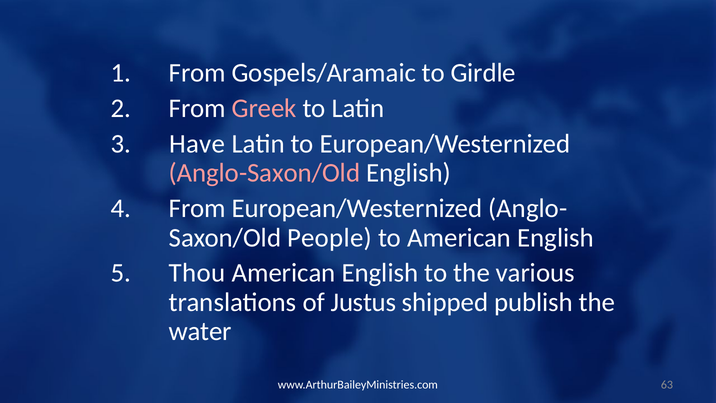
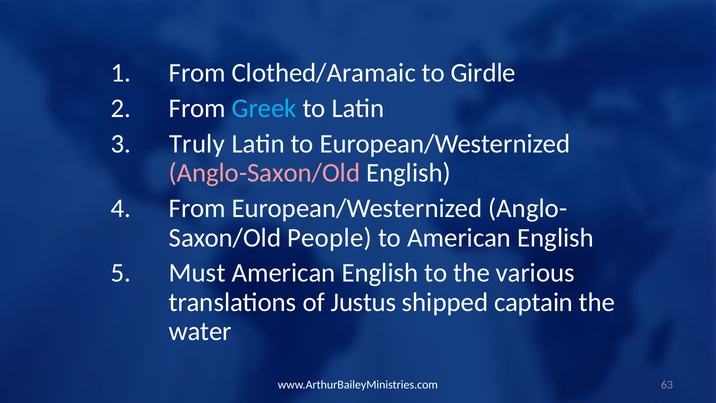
Gospels/Aramaic: Gospels/Aramaic -> Clothed/Aramaic
Greek colour: pink -> light blue
Have: Have -> Truly
Thou: Thou -> Must
publish: publish -> captain
